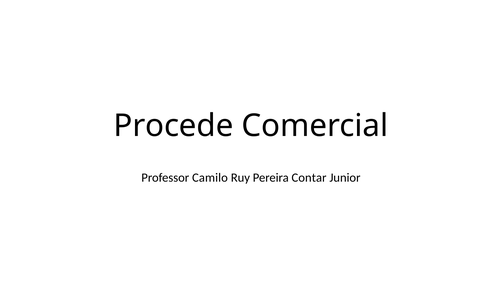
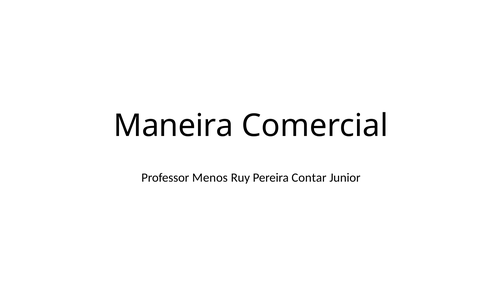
Procede: Procede -> Maneira
Camilo: Camilo -> Menos
